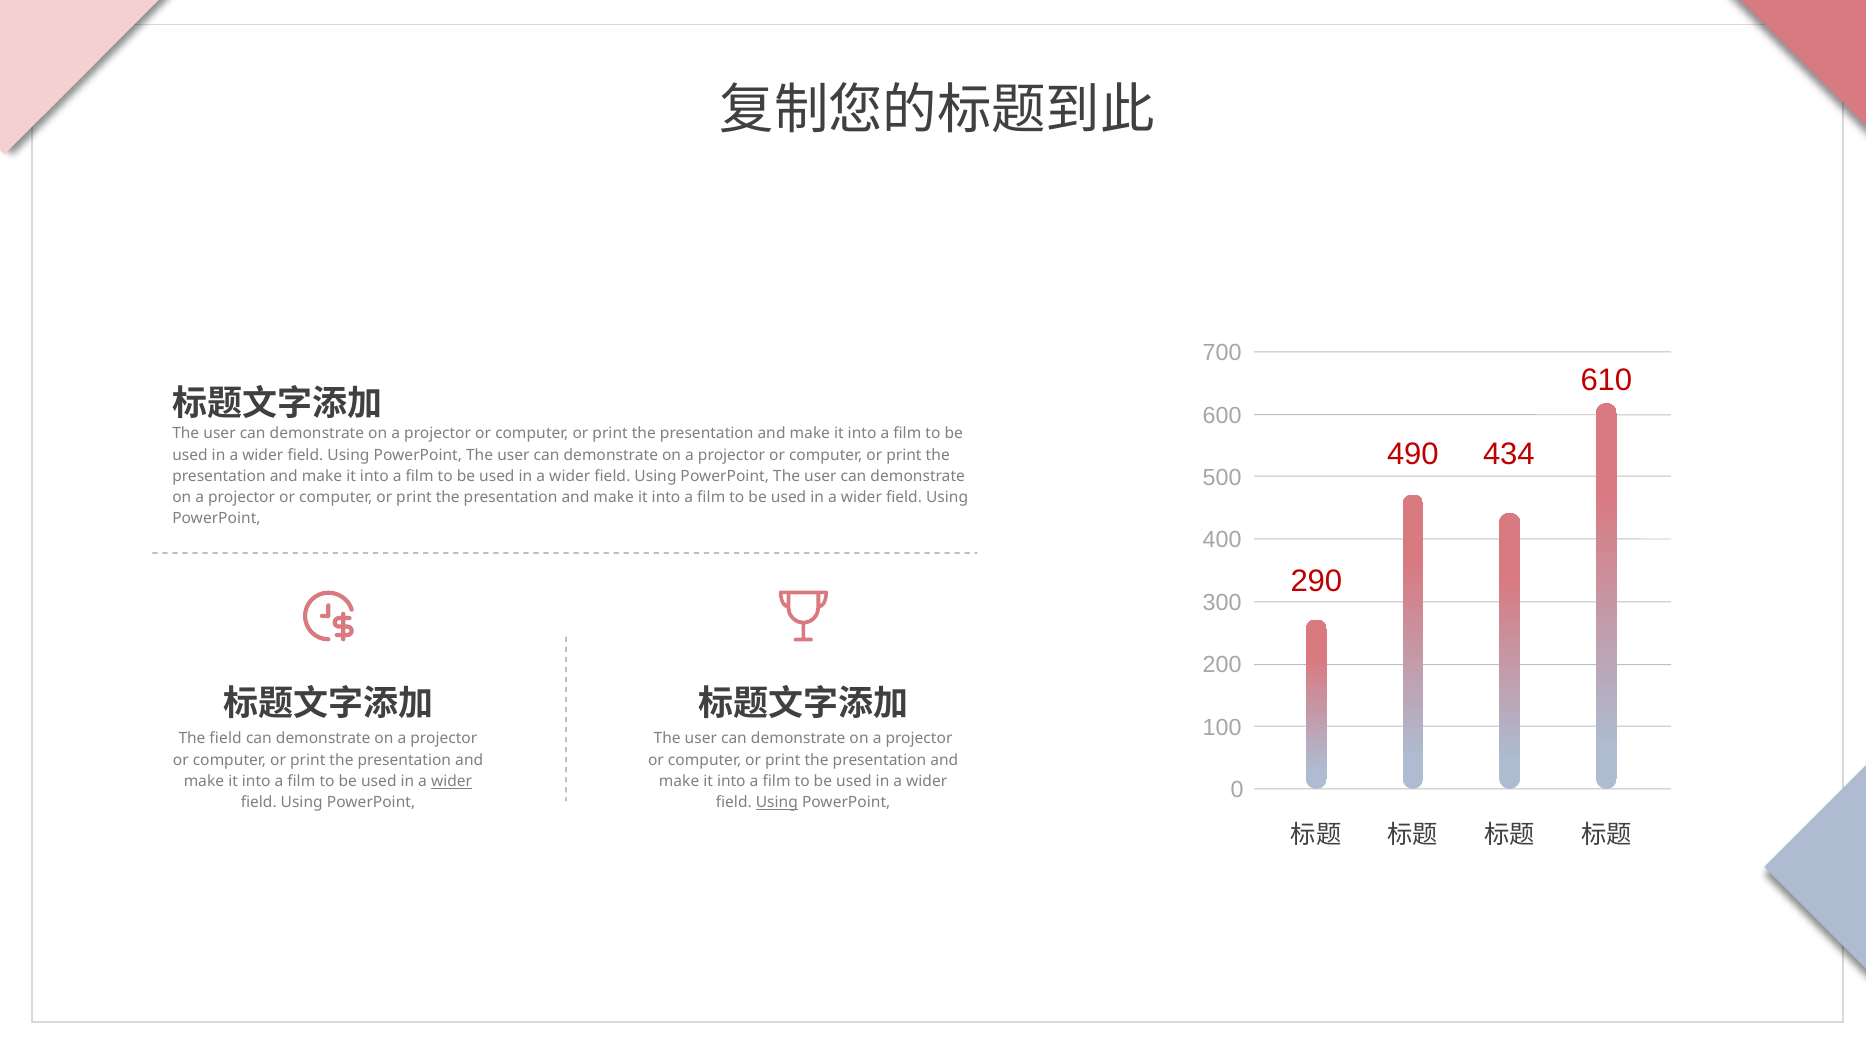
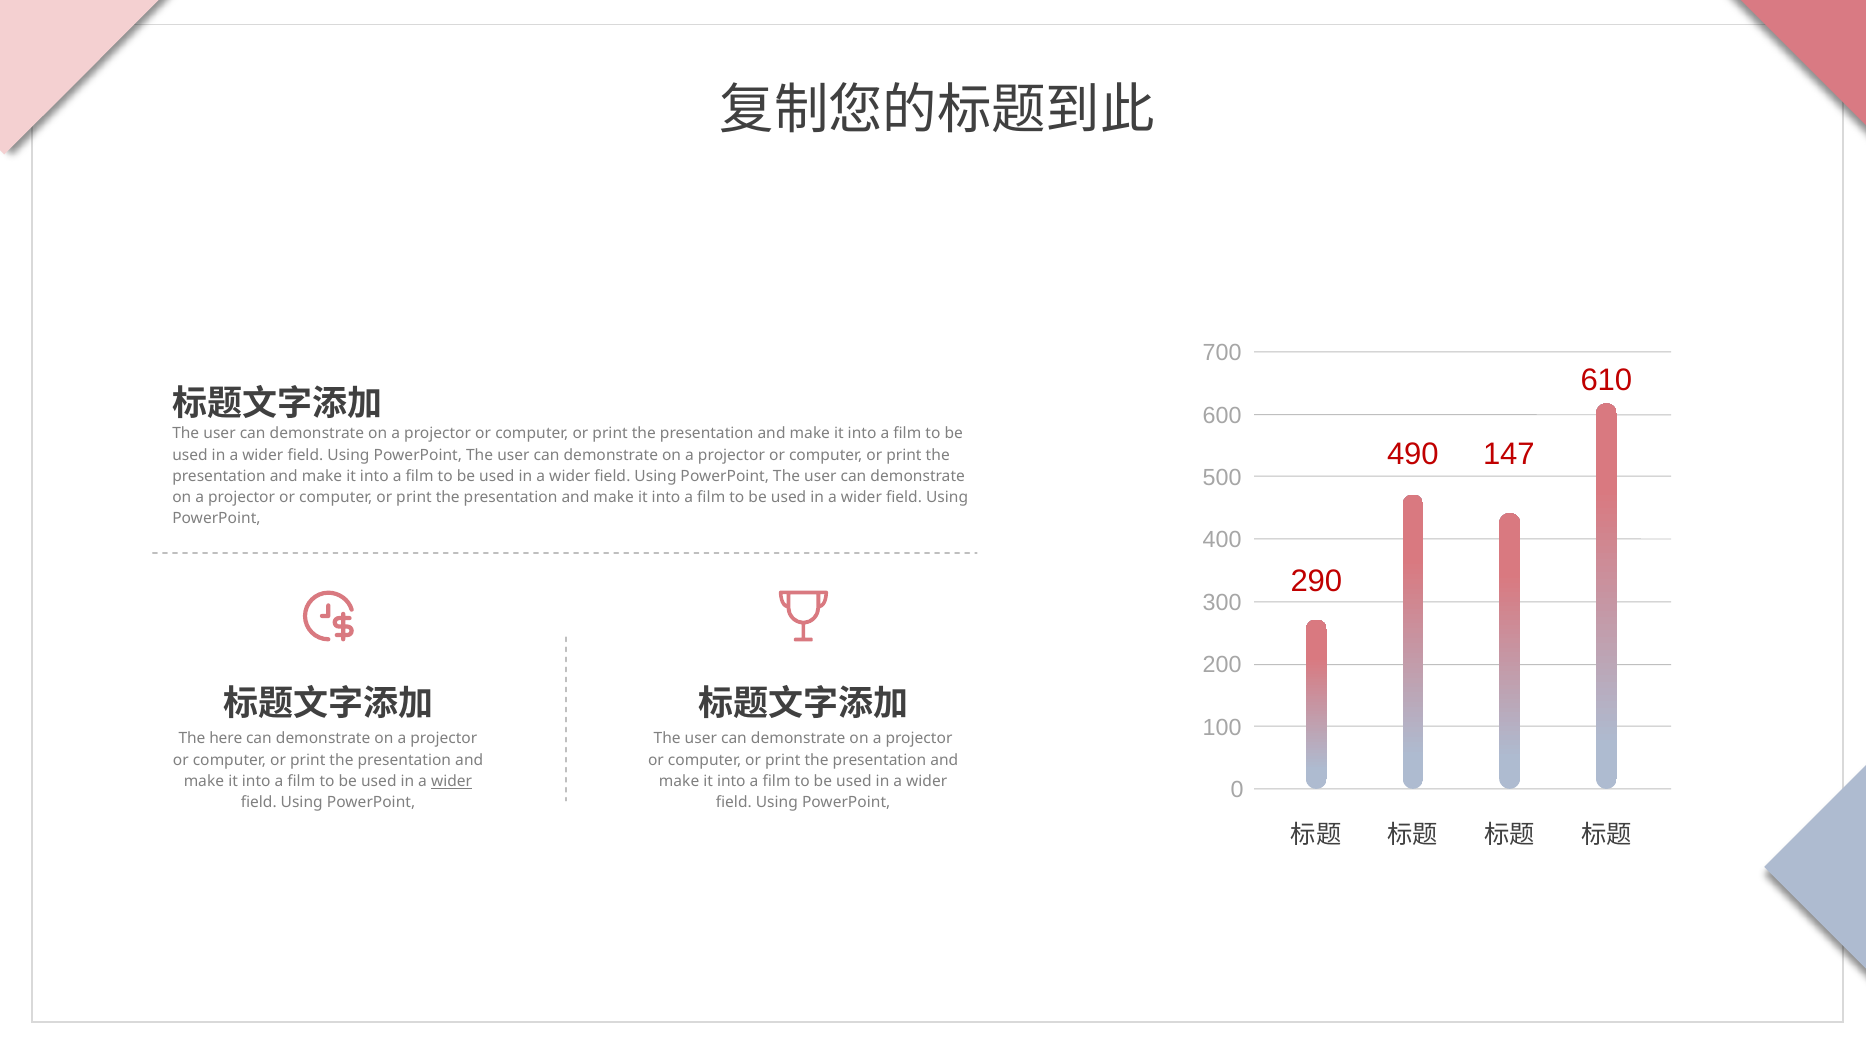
434: 434 -> 147
The field: field -> here
Using at (777, 802) underline: present -> none
